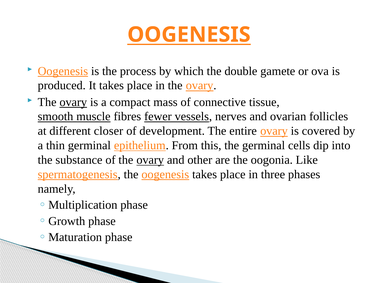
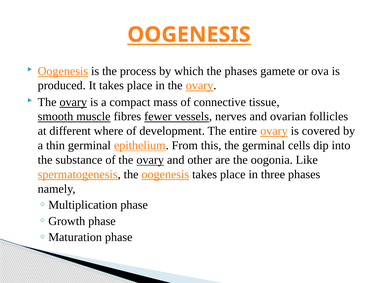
the double: double -> phases
closer: closer -> where
